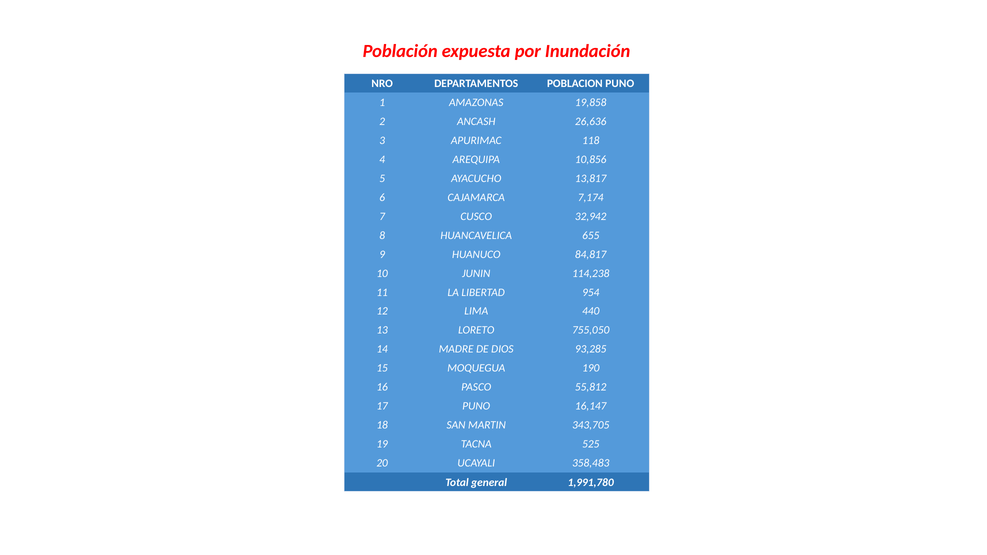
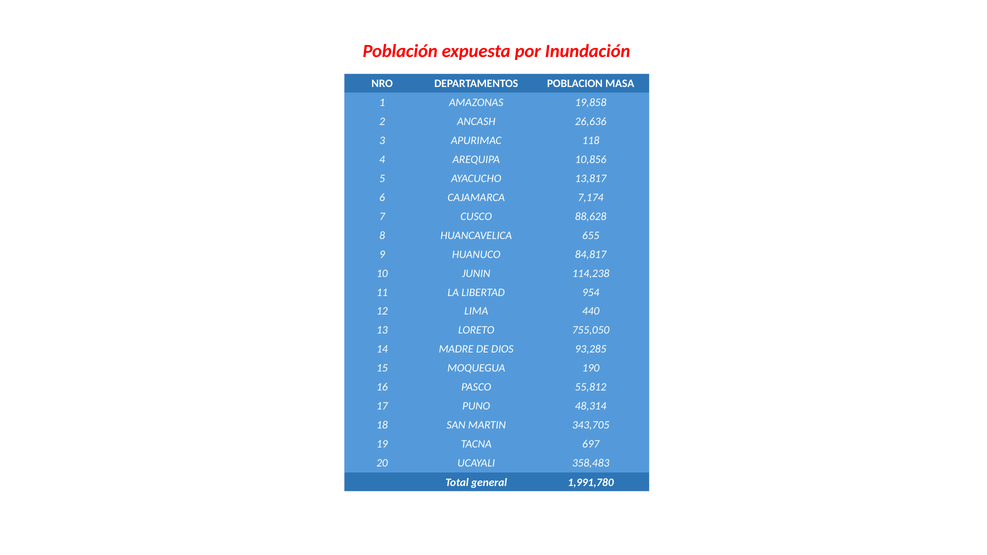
POBLACION PUNO: PUNO -> MASA
32,942: 32,942 -> 88,628
16,147: 16,147 -> 48,314
525: 525 -> 697
